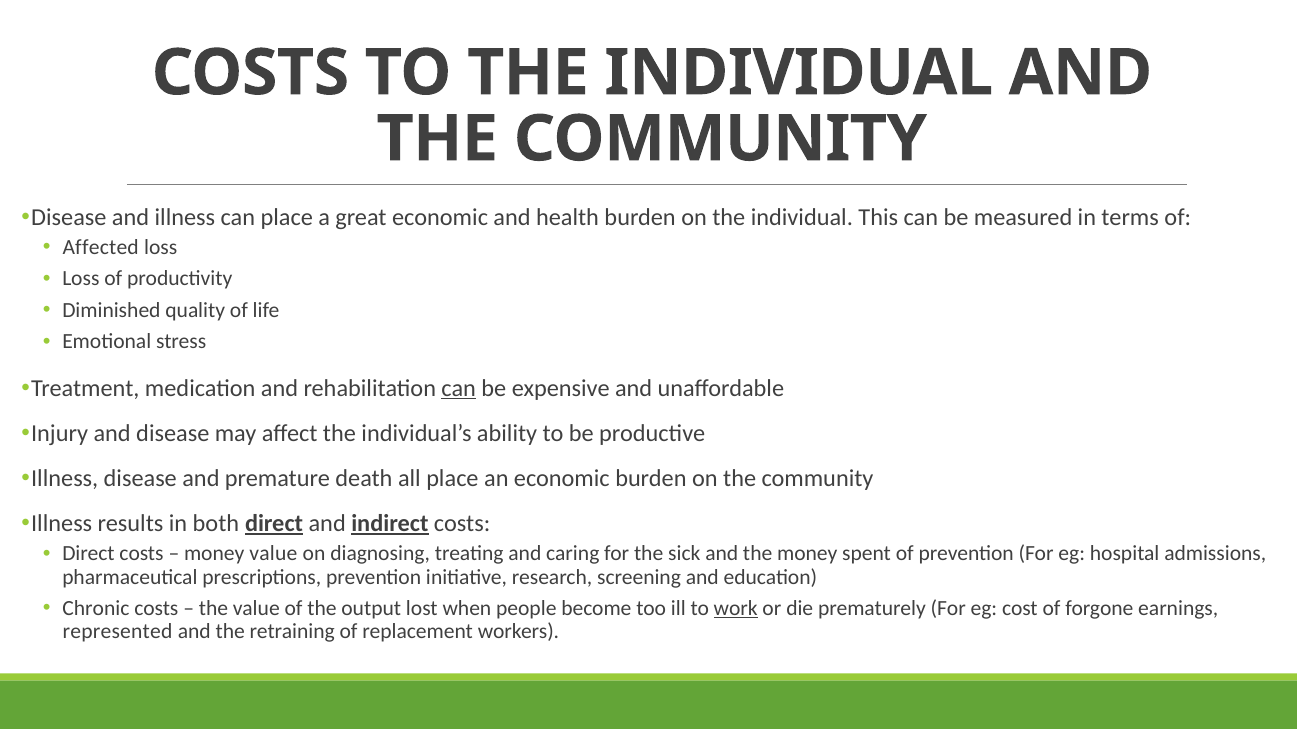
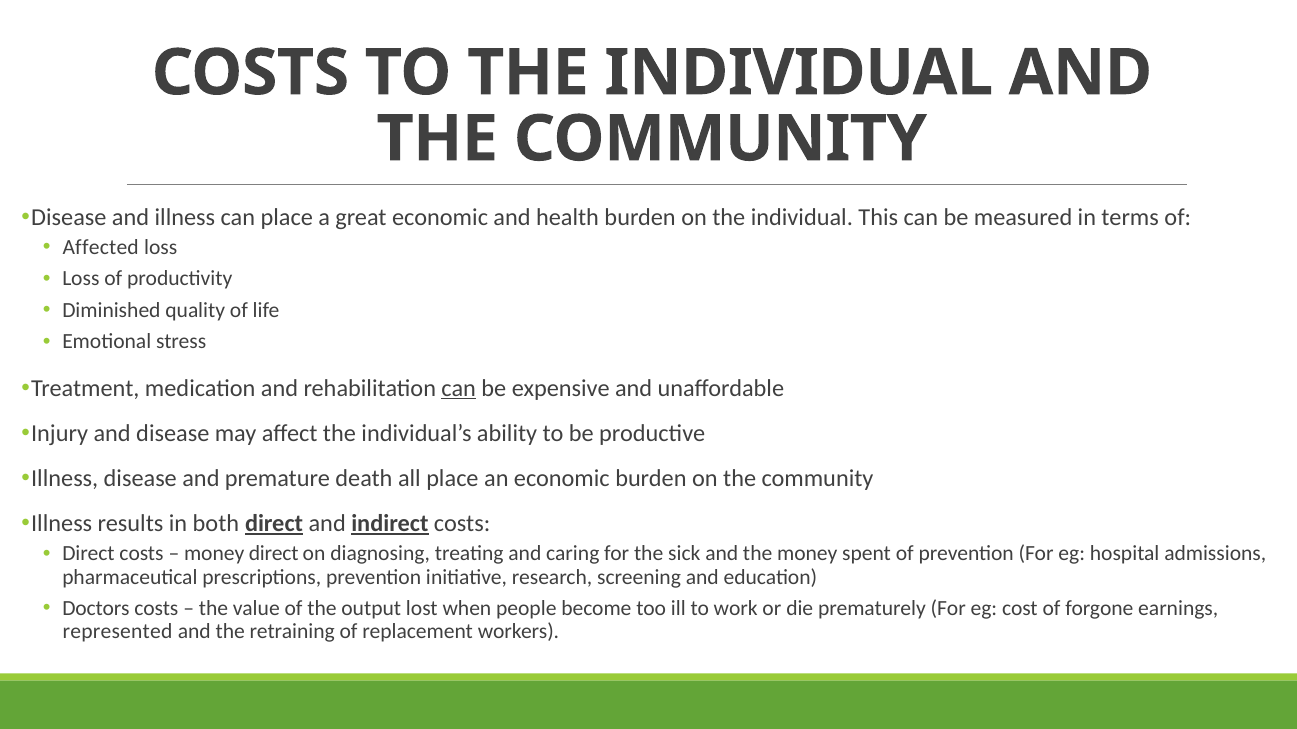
money value: value -> direct
Chronic: Chronic -> Doctors
work underline: present -> none
